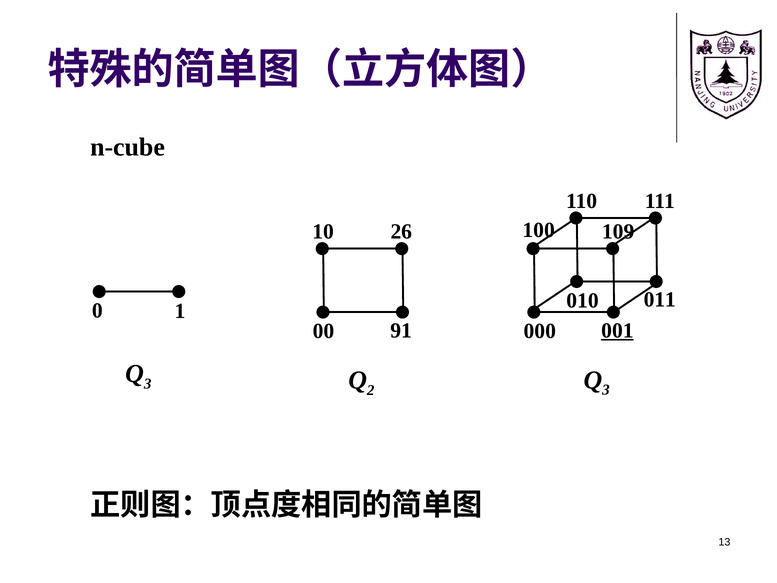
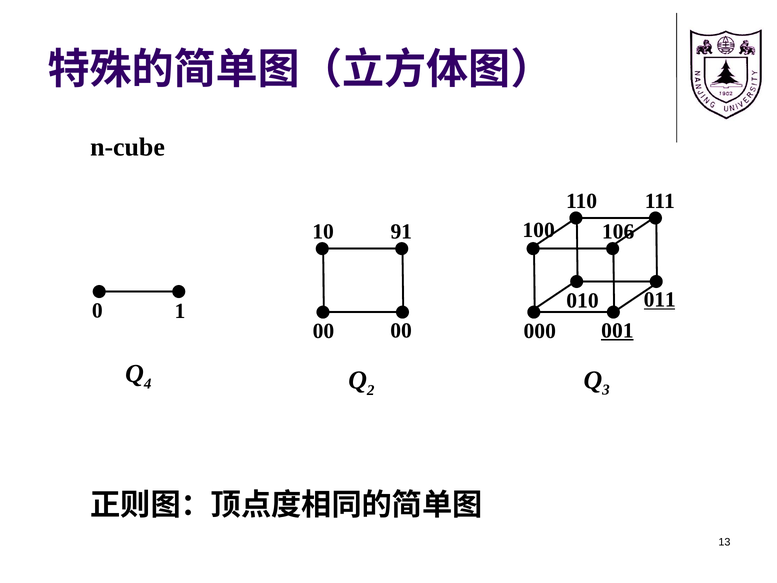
109: 109 -> 106
26: 26 -> 91
011 underline: none -> present
00 91: 91 -> 00
3 at (148, 384): 3 -> 4
